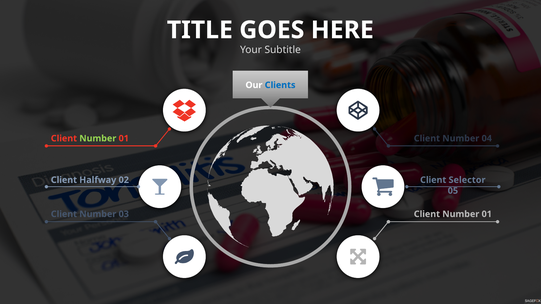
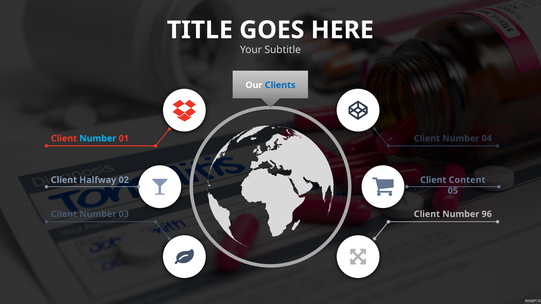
Number at (98, 139) colour: light green -> light blue
Selector: Selector -> Content
01 at (487, 214): 01 -> 96
